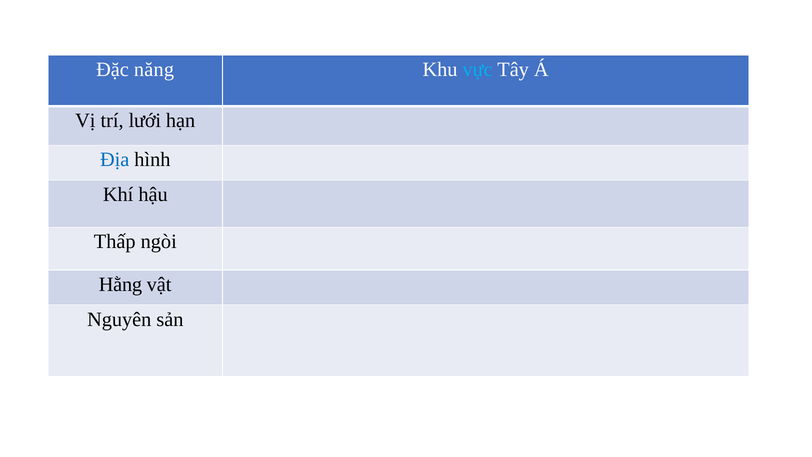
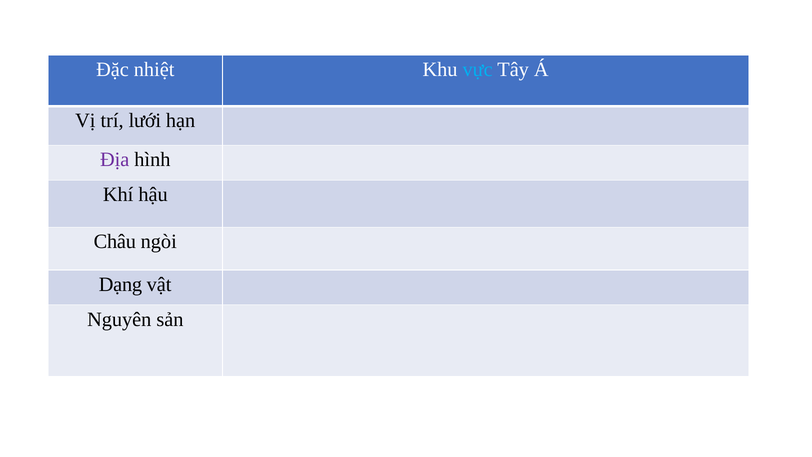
năng: năng -> nhiệt
Địa colour: blue -> purple
Thấp: Thấp -> Châu
Hằng: Hằng -> Dạng
